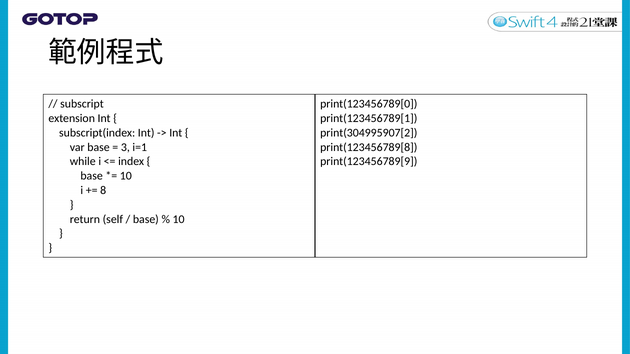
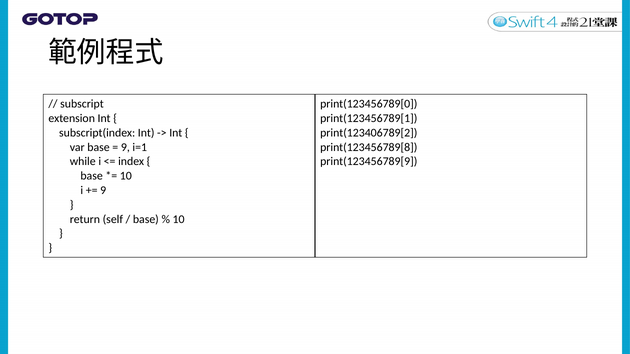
print(304995907[2: print(304995907[2 -> print(123406789[2
3 at (125, 147): 3 -> 9
8 at (103, 191): 8 -> 9
